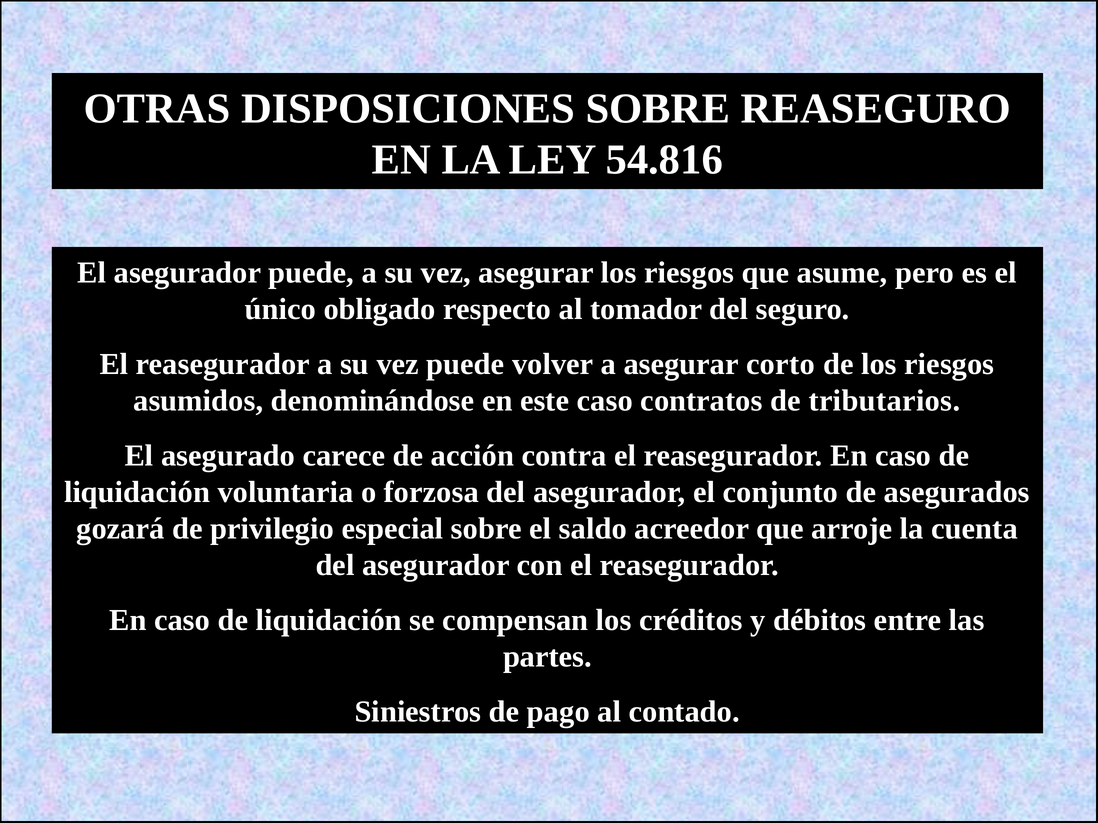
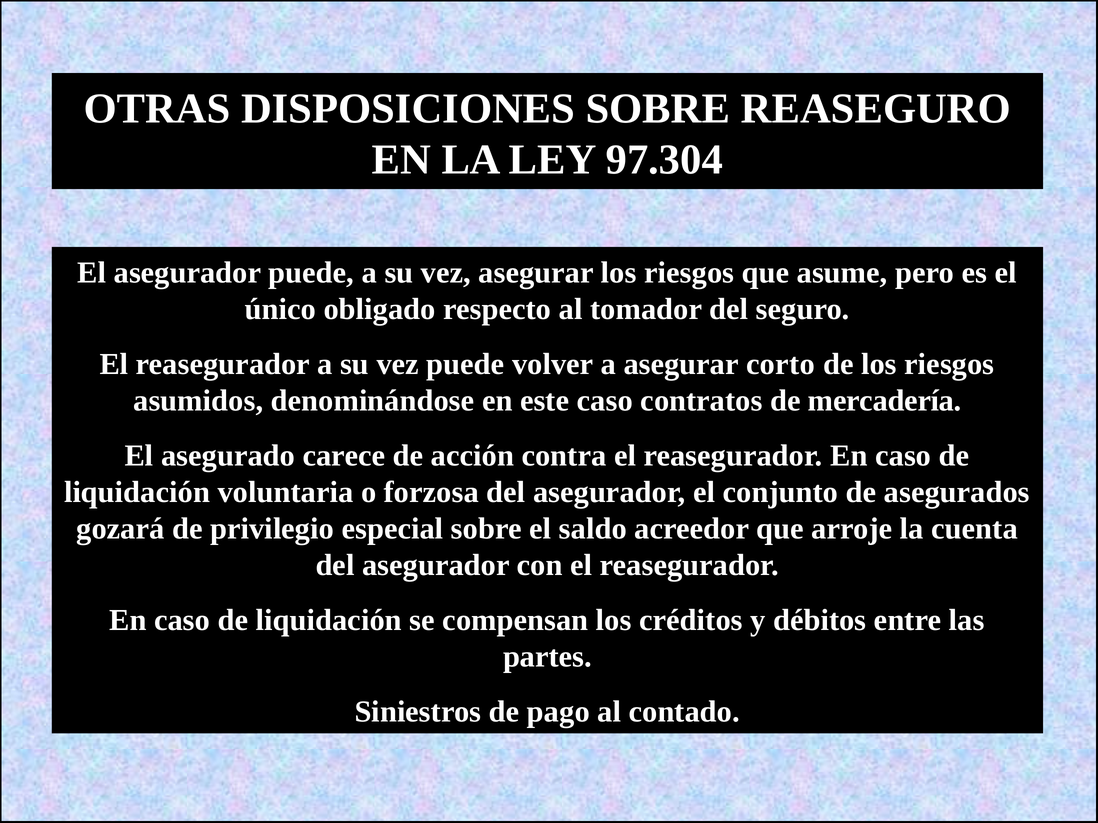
54.816: 54.816 -> 97.304
tributarios: tributarios -> mercadería
